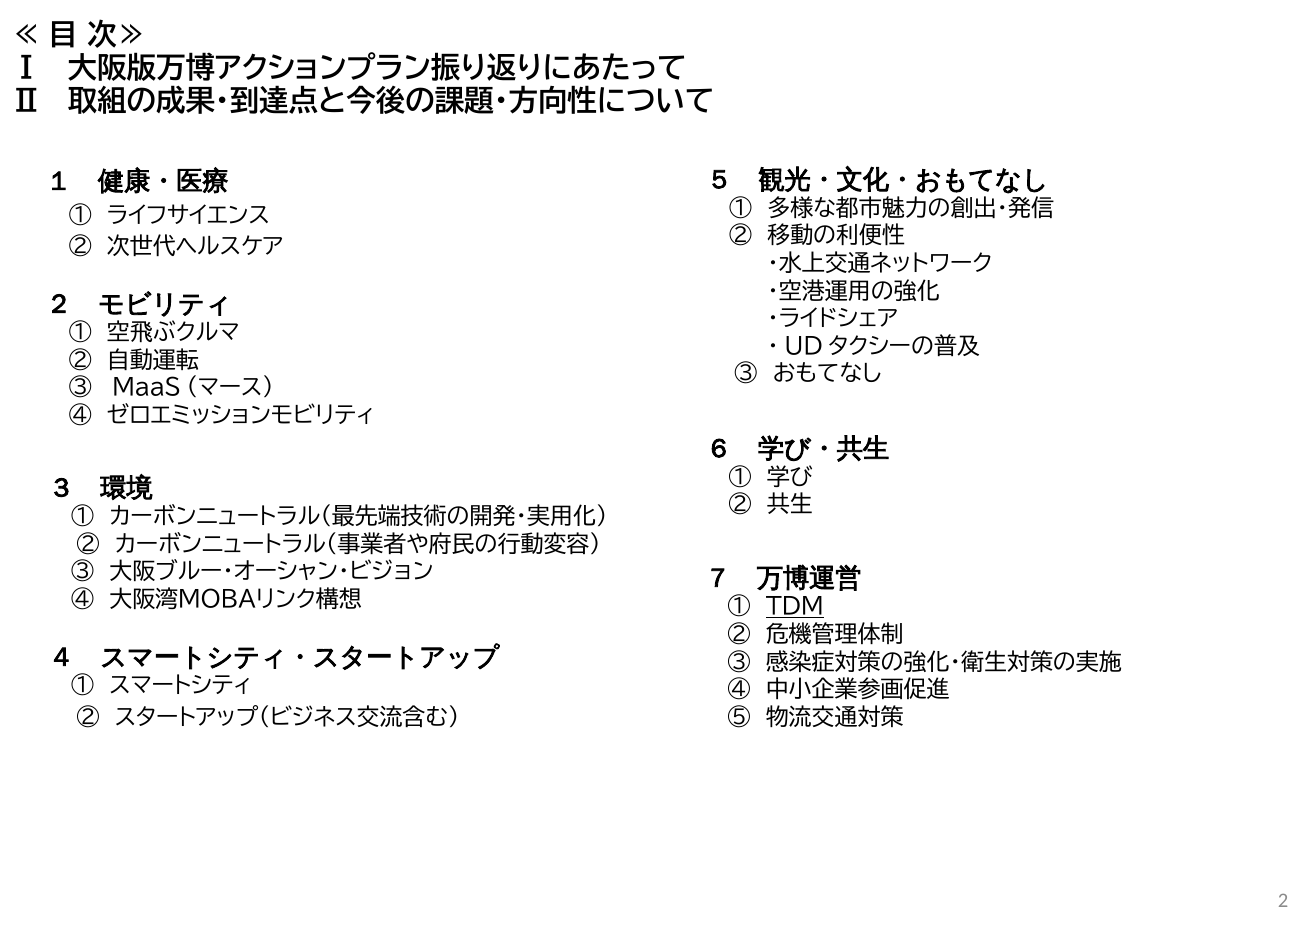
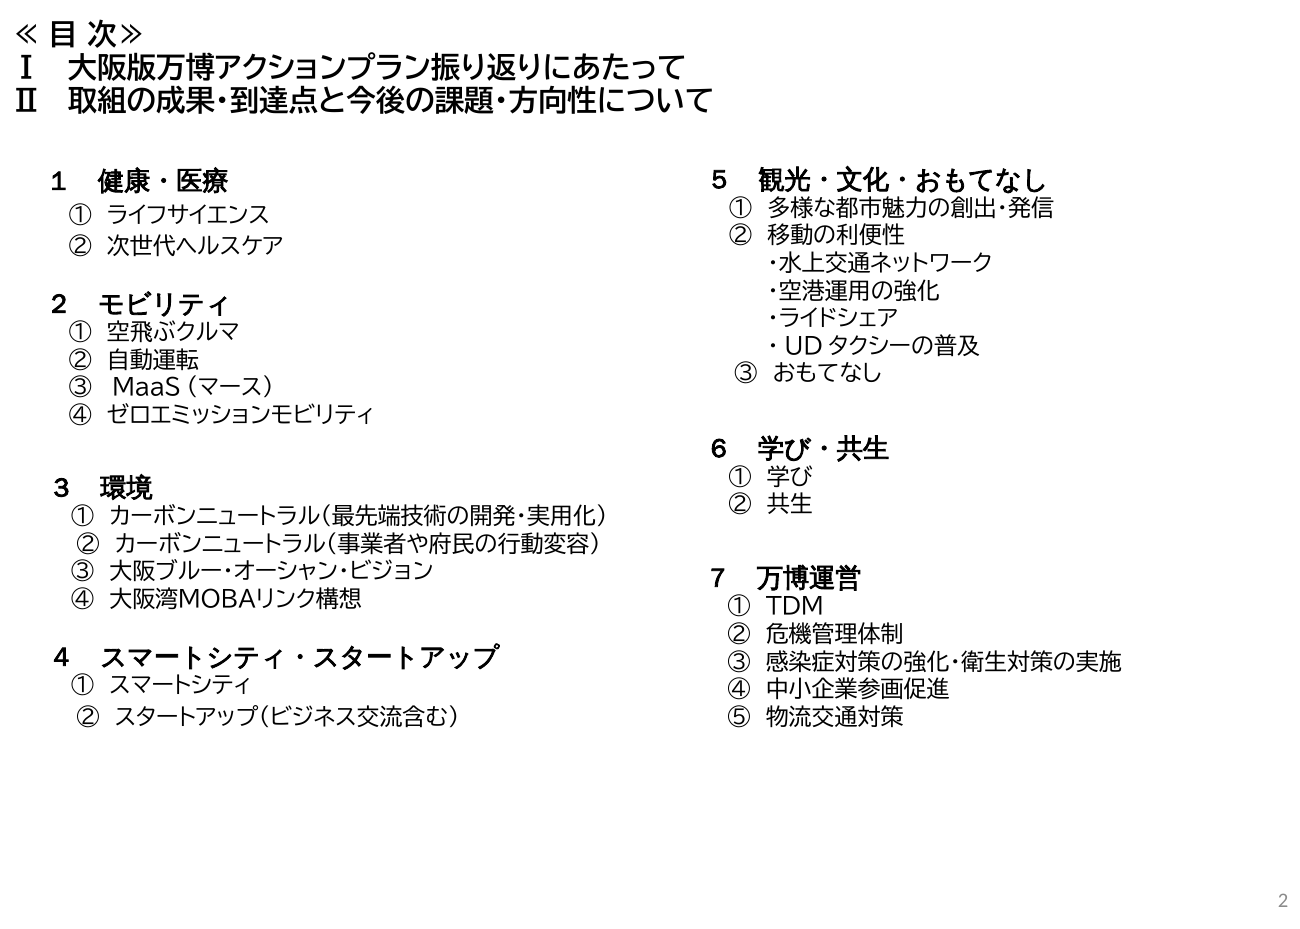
ＴＤＭ underline: present -> none
